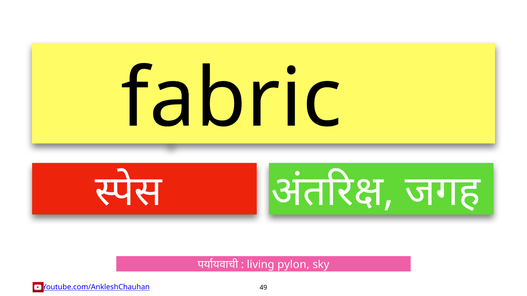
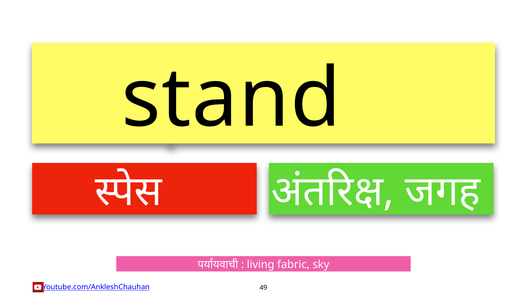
fabric: fabric -> stand
pylon: pylon -> fabric
